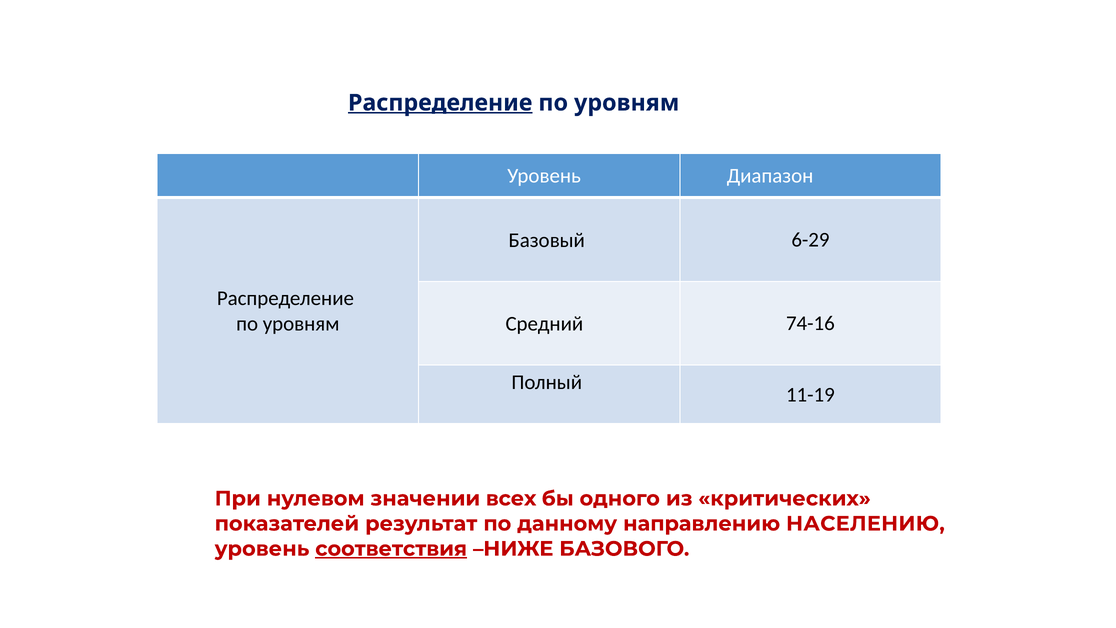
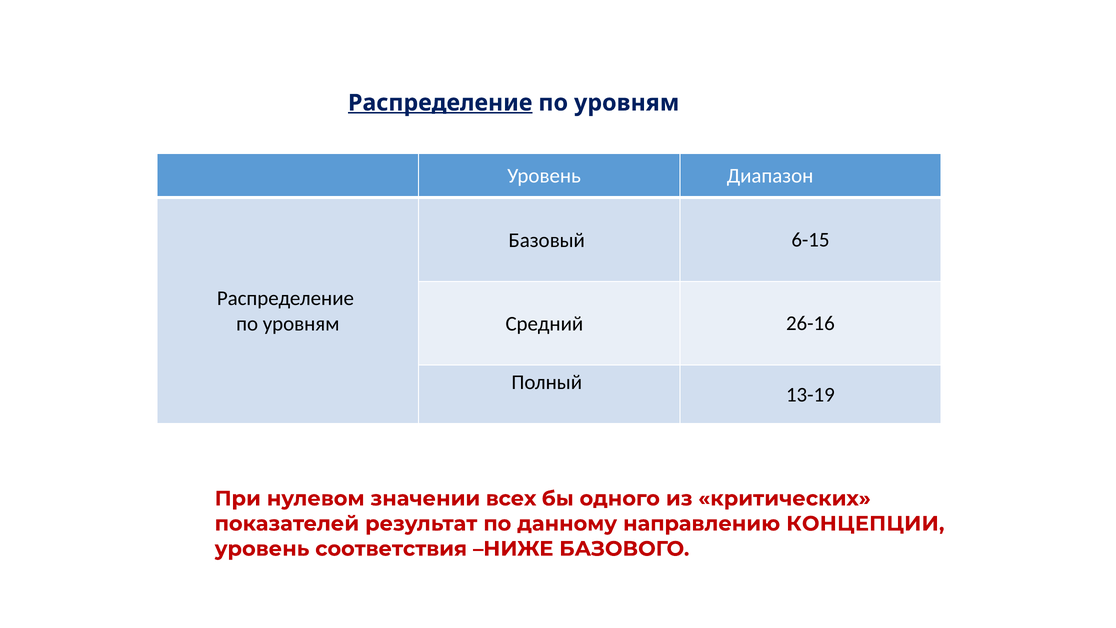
6-29: 6-29 -> 6-15
74-16: 74-16 -> 26-16
11-19: 11-19 -> 13-19
НАСЕЛЕНИЮ: НАСЕЛЕНИЮ -> КОНЦЕПЦИИ
соответствия underline: present -> none
